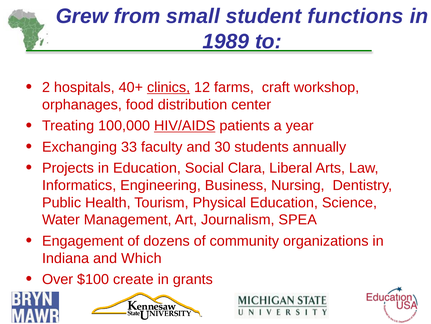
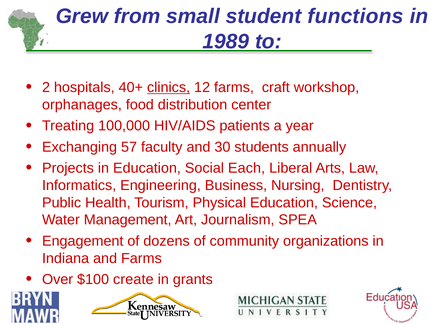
HIV/AIDS underline: present -> none
33: 33 -> 57
Clara: Clara -> Each
and Which: Which -> Farms
